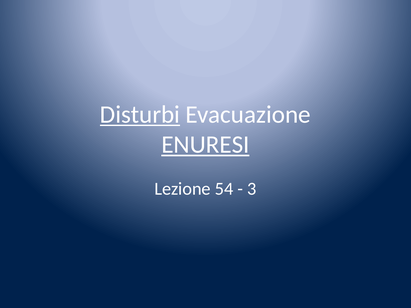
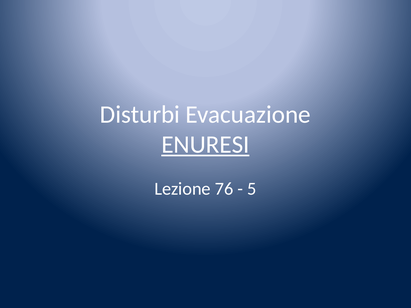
Disturbi underline: present -> none
54: 54 -> 76
3: 3 -> 5
